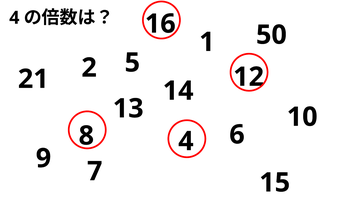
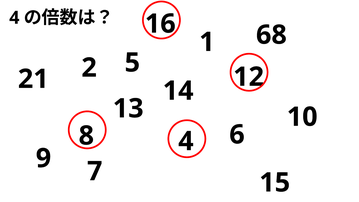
50: 50 -> 68
